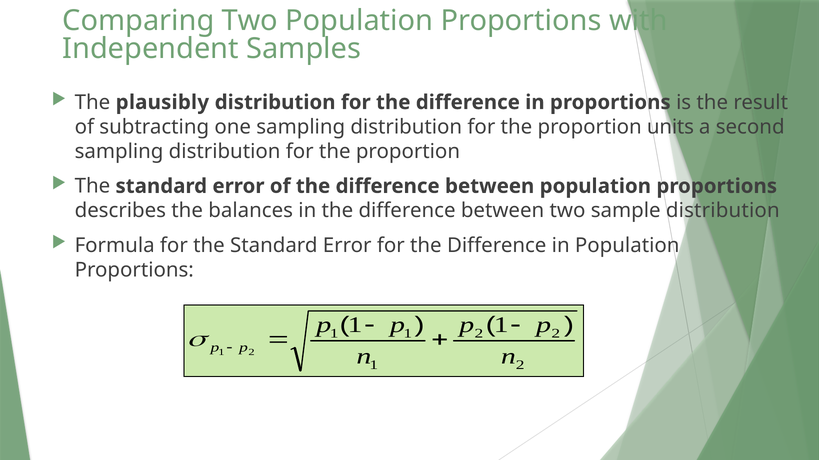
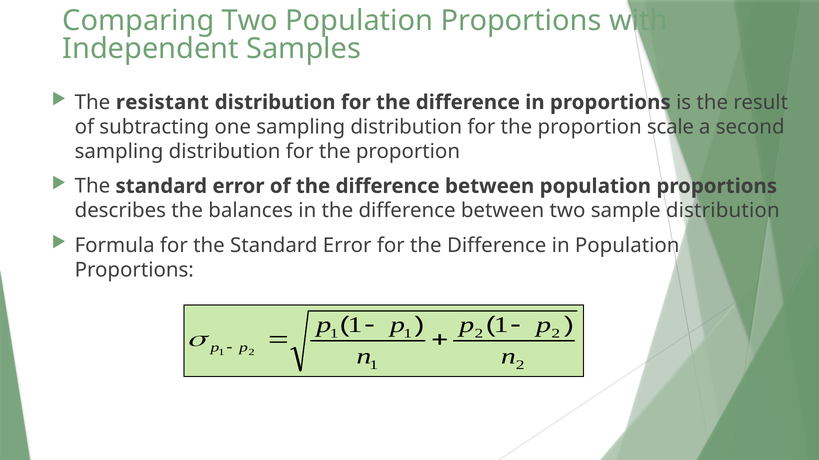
plausibly: plausibly -> resistant
units: units -> scale
